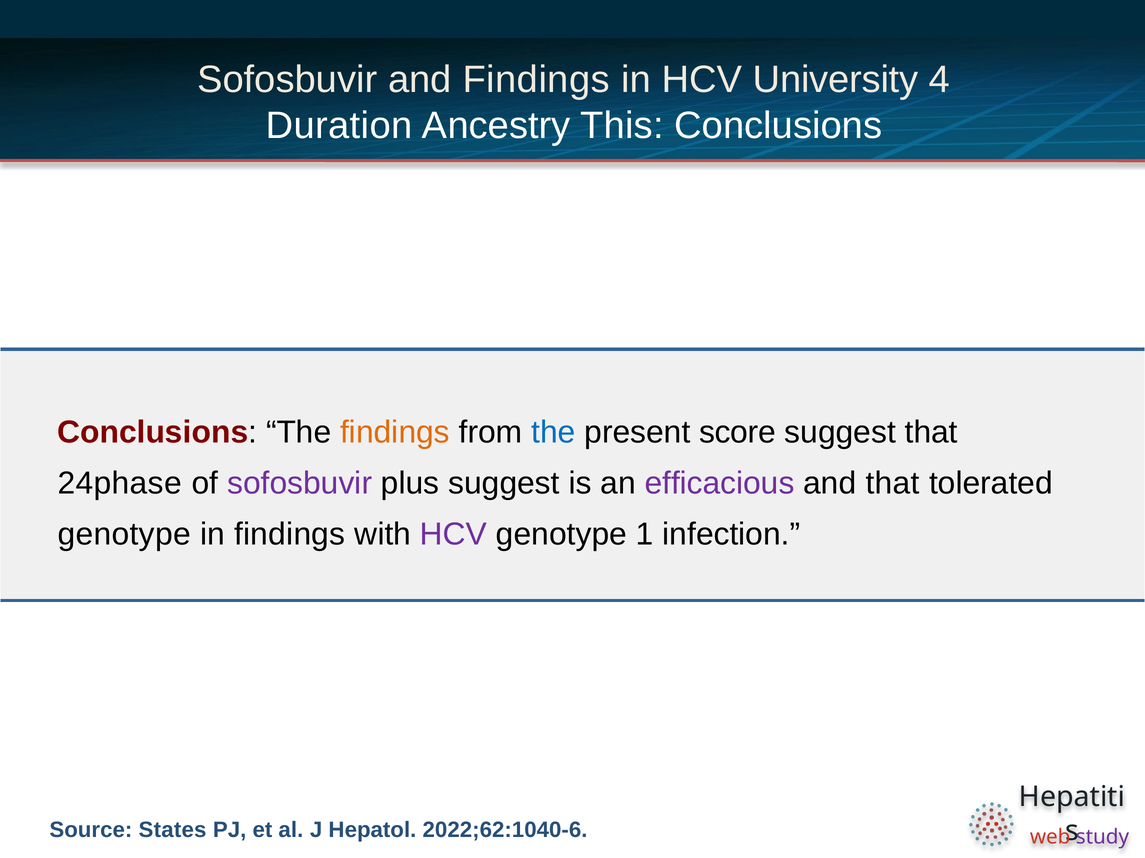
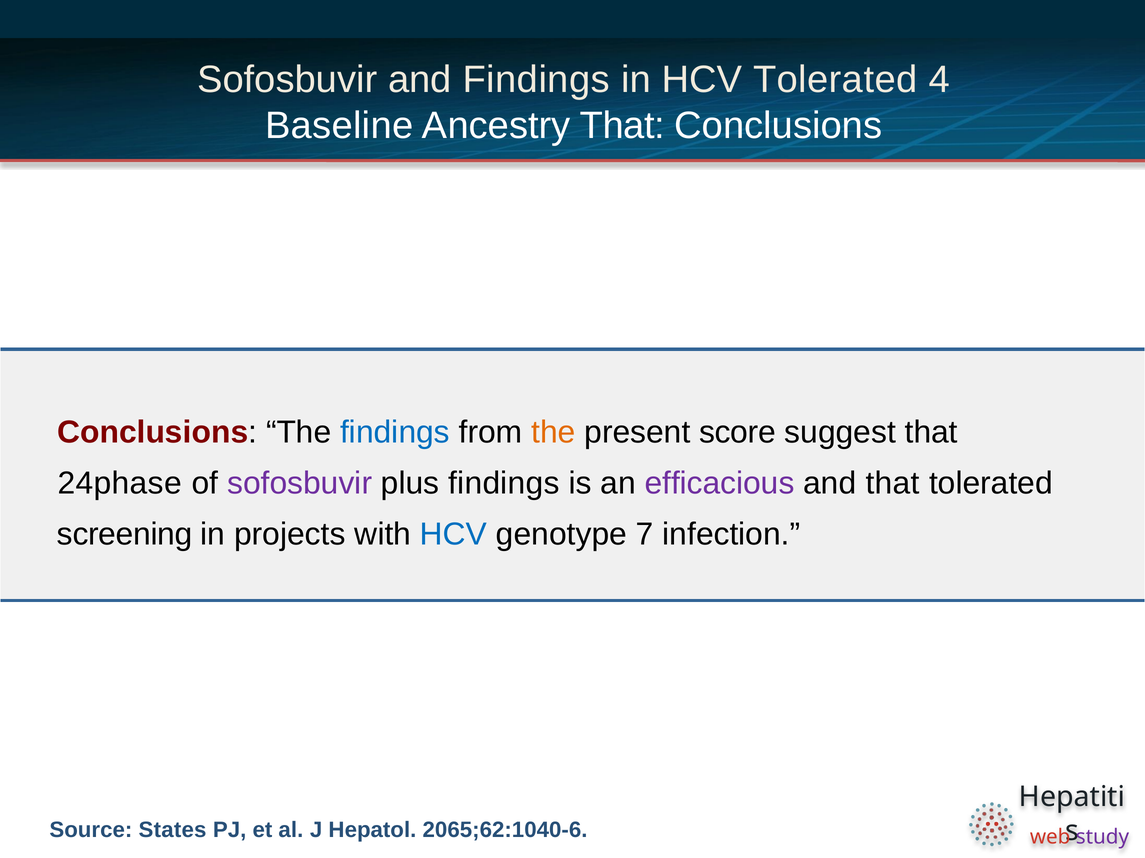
HCV University: University -> Tolerated
Duration: Duration -> Baseline
Ancestry This: This -> That
findings at (395, 433) colour: orange -> blue
the at (553, 433) colour: blue -> orange
plus suggest: suggest -> findings
genotype at (124, 534): genotype -> screening
in findings: findings -> projects
HCV at (453, 534) colour: purple -> blue
1: 1 -> 7
2022;62:1040-6: 2022;62:1040-6 -> 2065;62:1040-6
